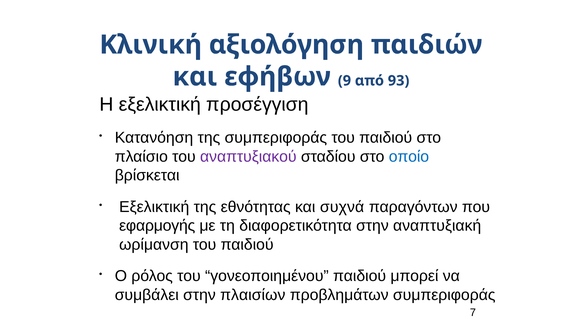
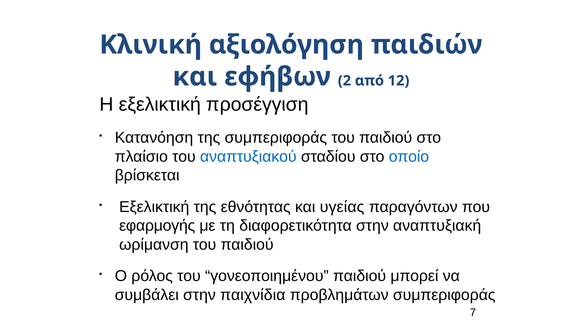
9: 9 -> 2
93: 93 -> 12
αναπτυξιακού colour: purple -> blue
συχνά: συχνά -> υγείας
πλαισίων: πλαισίων -> παιχνίδια
